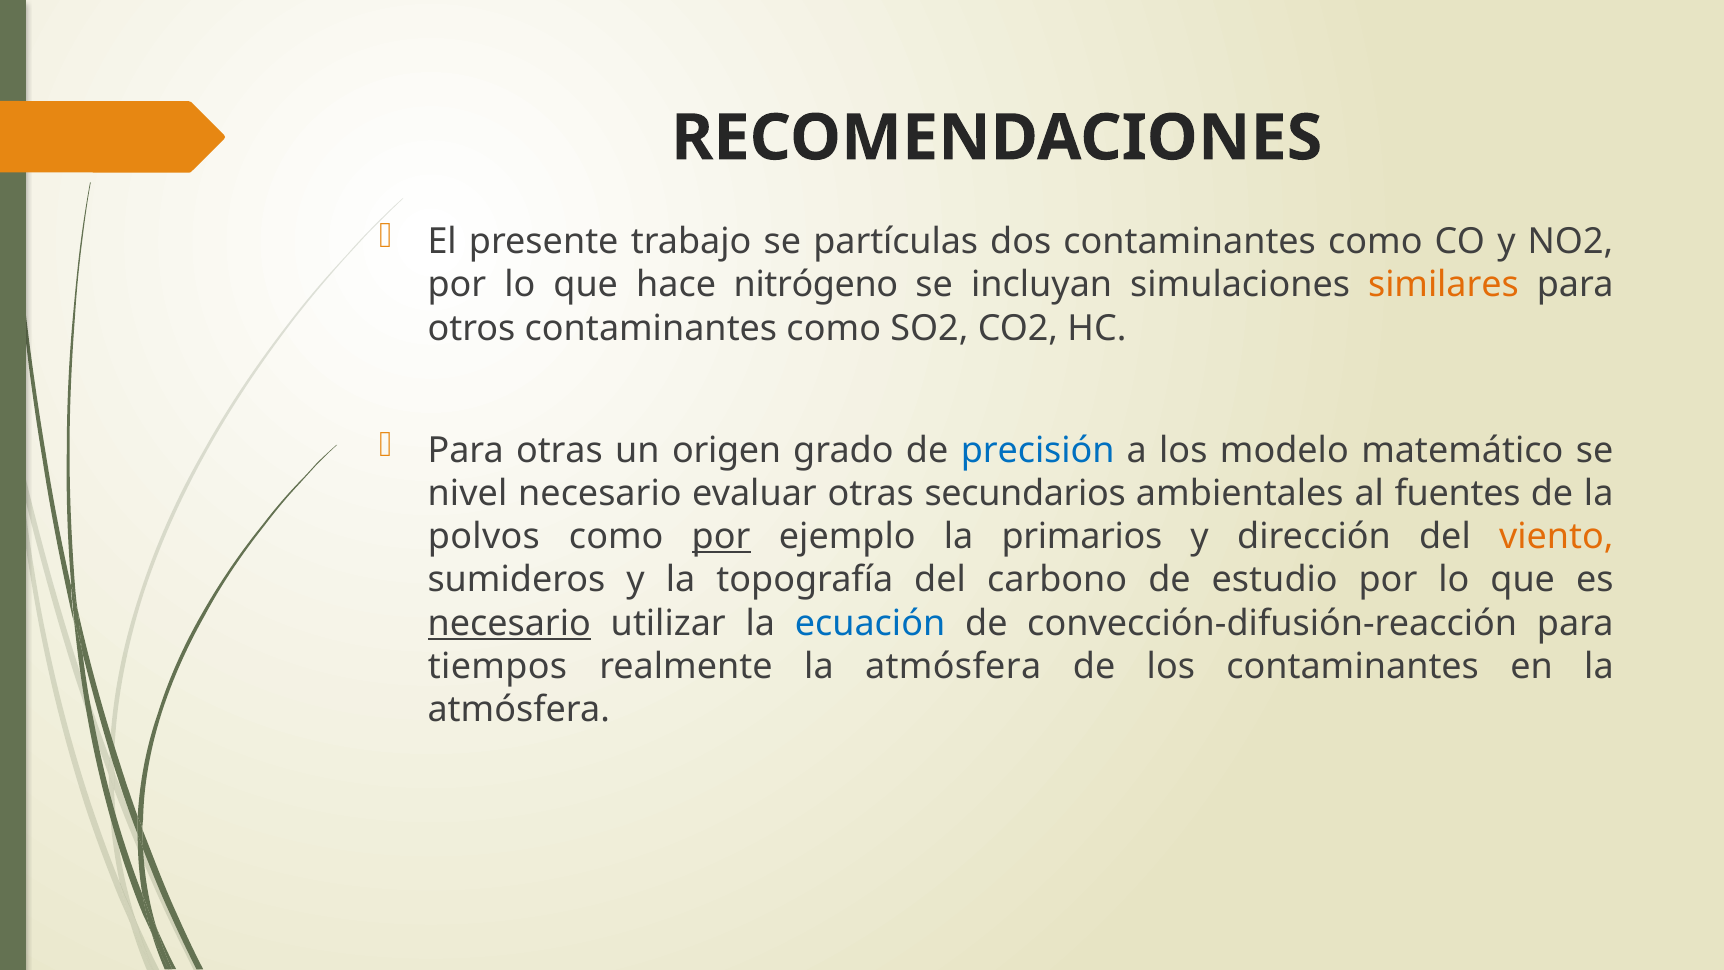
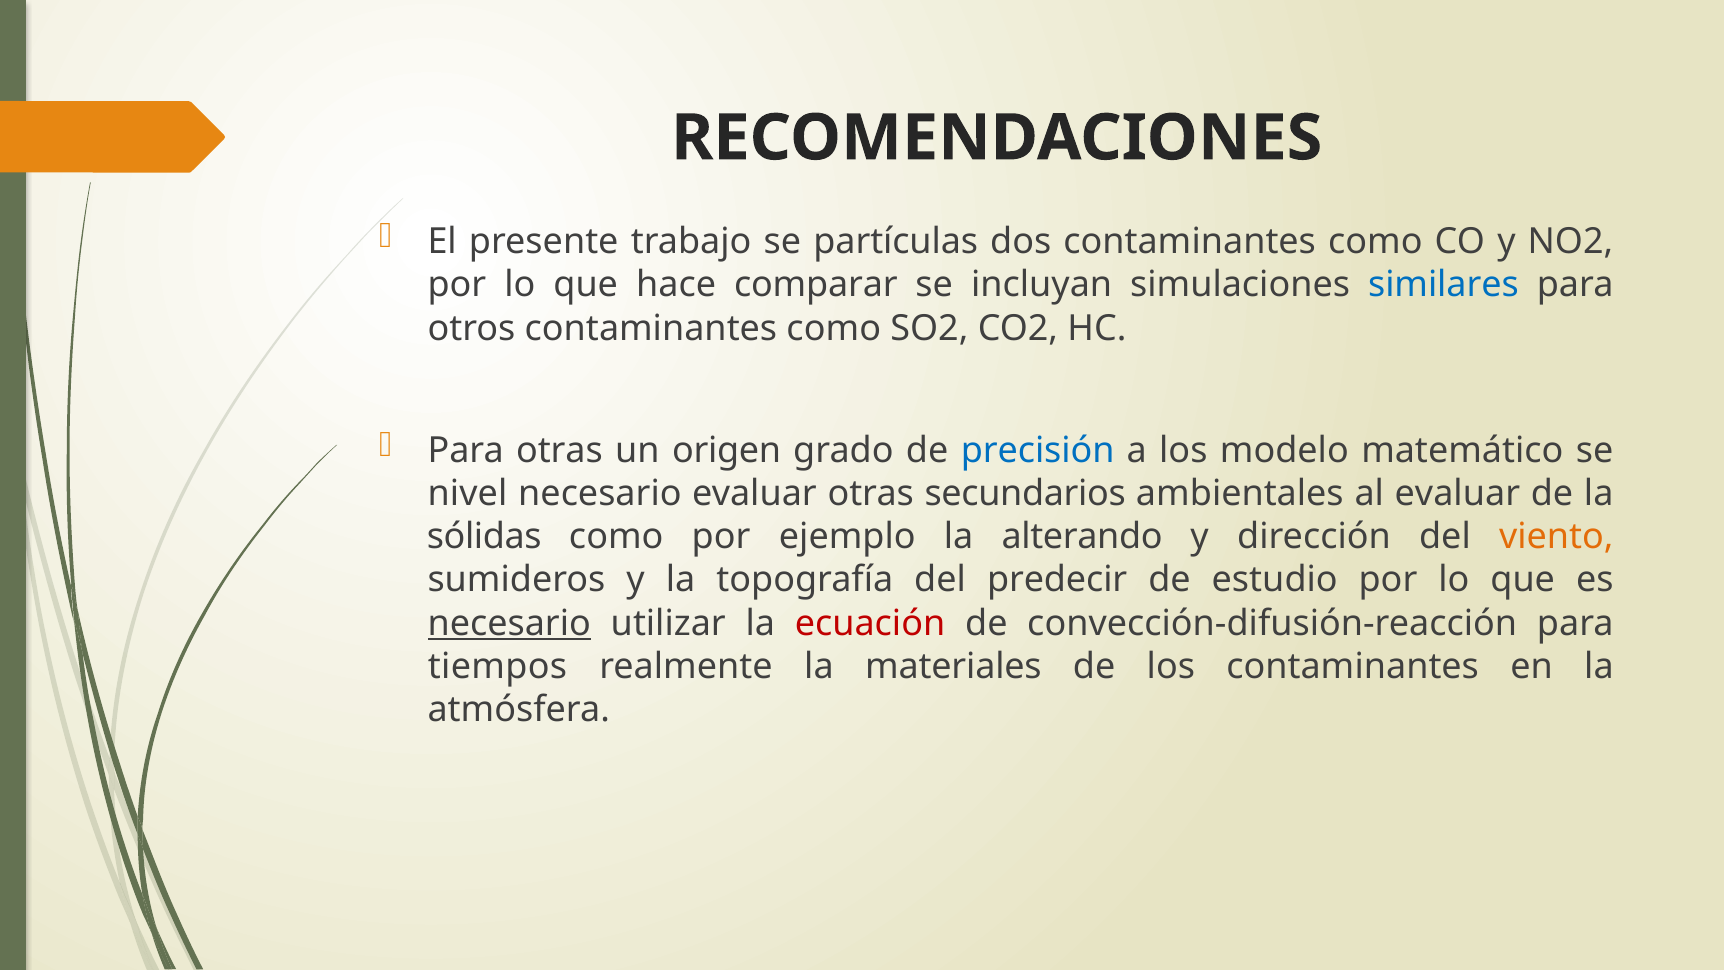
nitrógeno: nitrógeno -> comparar
similares colour: orange -> blue
al fuentes: fuentes -> evaluar
polvos: polvos -> sólidas
por at (721, 537) underline: present -> none
primarios: primarios -> alterando
carbono: carbono -> predecir
ecuación colour: blue -> red
realmente la atmósfera: atmósfera -> materiales
